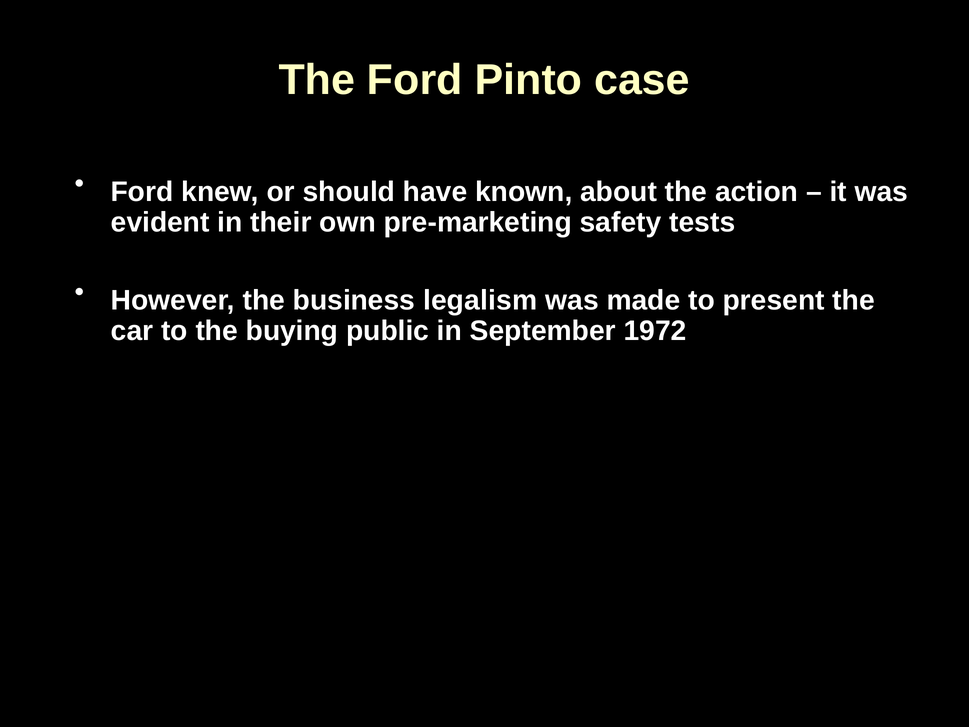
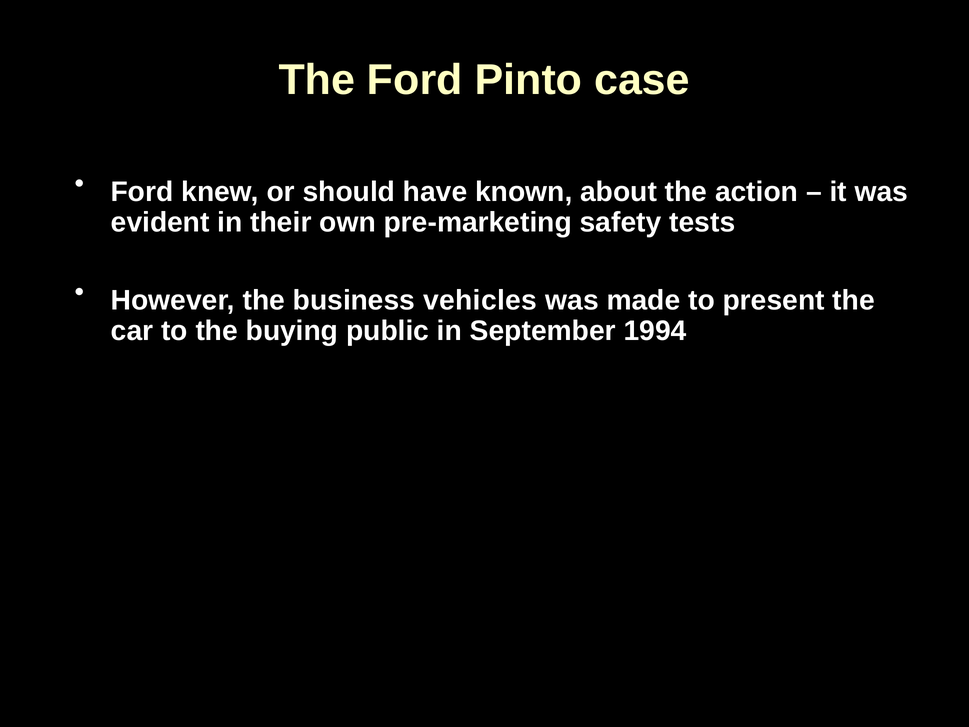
legalism: legalism -> vehicles
1972: 1972 -> 1994
